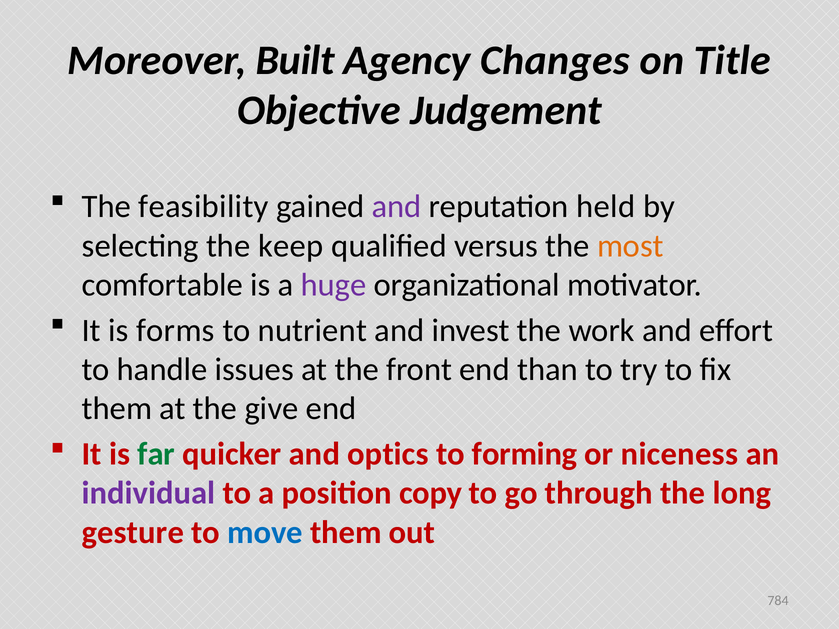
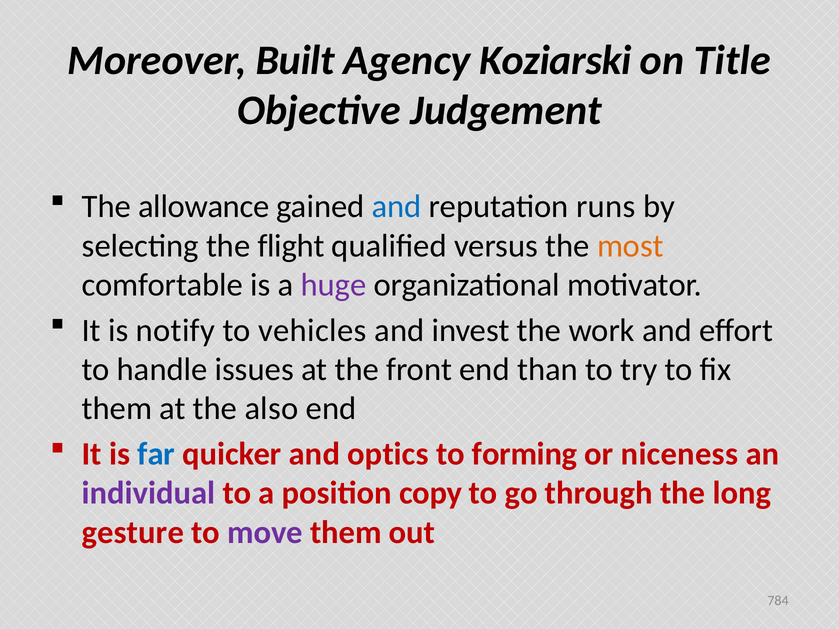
Changes: Changes -> Koziarski
feasibility: feasibility -> allowance
and at (397, 207) colour: purple -> blue
held: held -> runs
keep: keep -> flight
forms: forms -> notify
nutrient: nutrient -> vehicles
give: give -> also
far colour: green -> blue
move colour: blue -> purple
